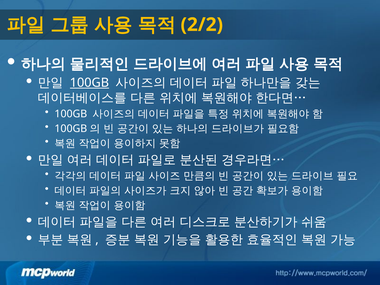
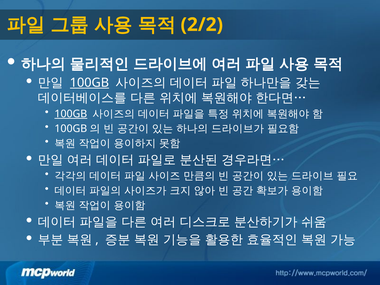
100GB at (71, 114) underline: none -> present
